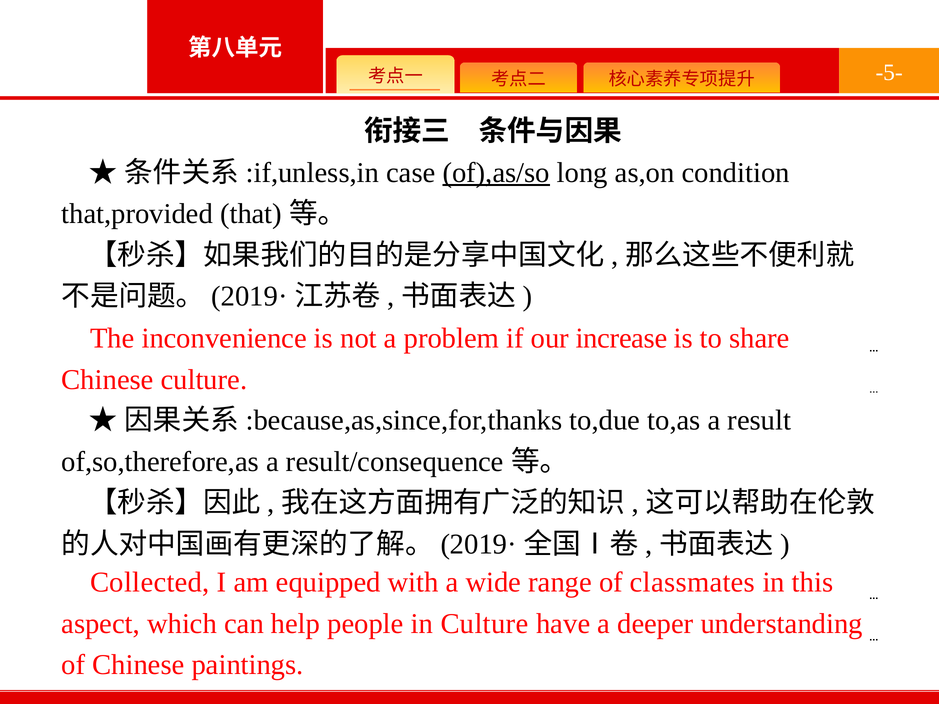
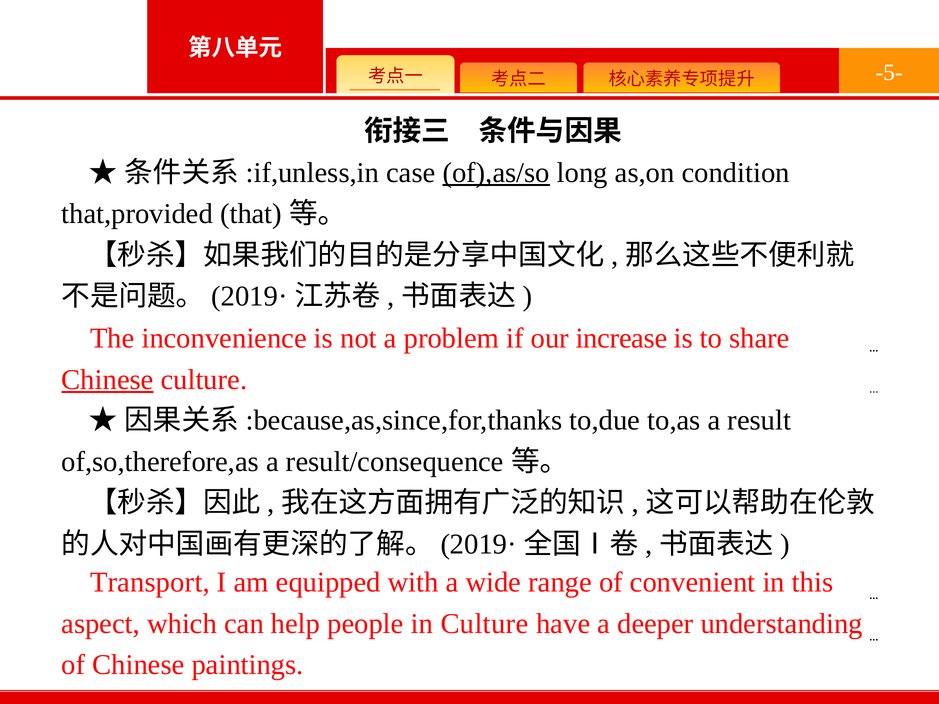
Chinese at (107, 380) underline: none -> present
Collected: Collected -> Transport
classmates: classmates -> convenient
